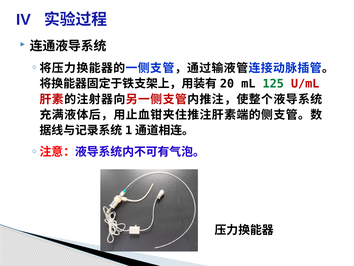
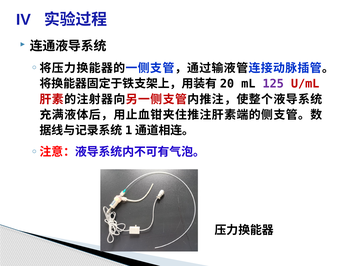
125 colour: green -> purple
